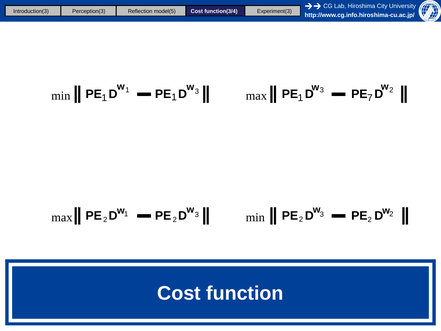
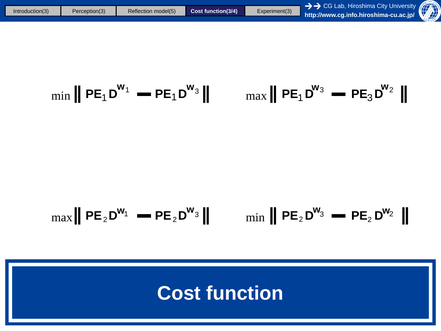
1 1 7: 7 -> 3
